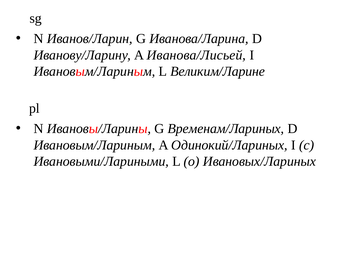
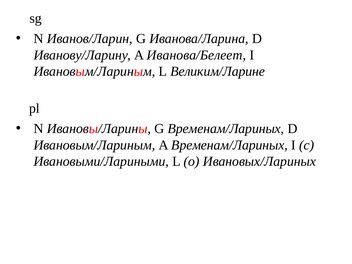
Иванова/Лисьей: Иванова/Лисьей -> Иванова/Белеет
A Одинокий/Лариных: Одинокий/Лариных -> Временам/Лариных
